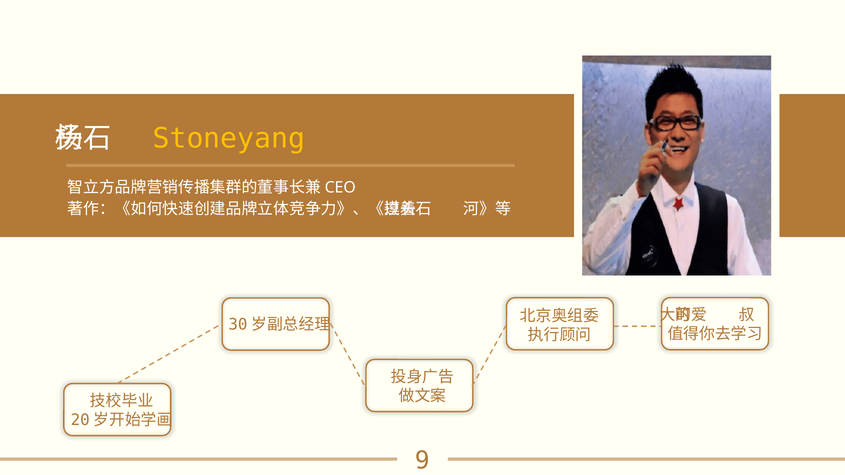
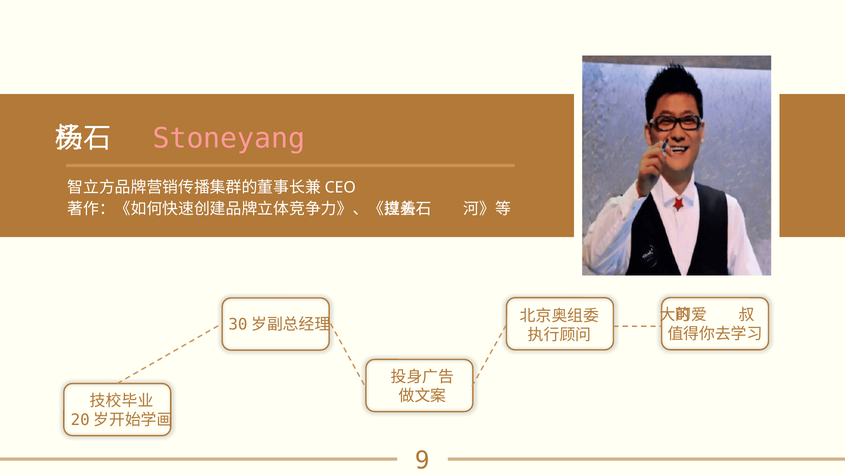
Stoneyang colour: yellow -> pink
